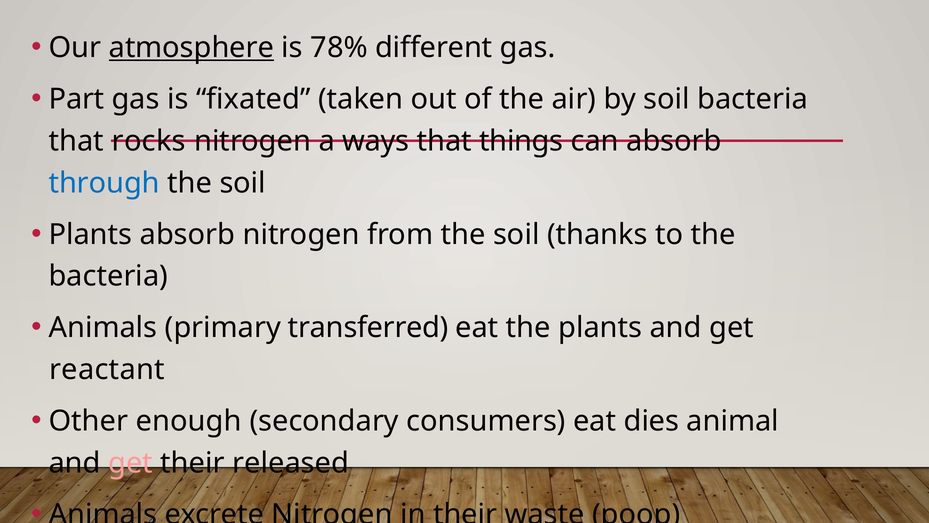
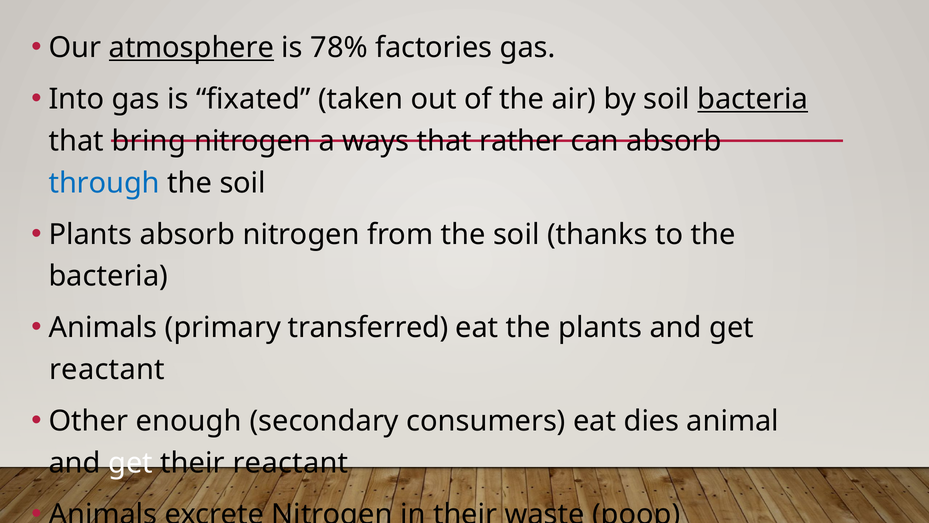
different: different -> factories
Part: Part -> Into
bacteria at (753, 99) underline: none -> present
rocks: rocks -> bring
things: things -> rather
get at (131, 463) colour: pink -> white
their released: released -> reactant
